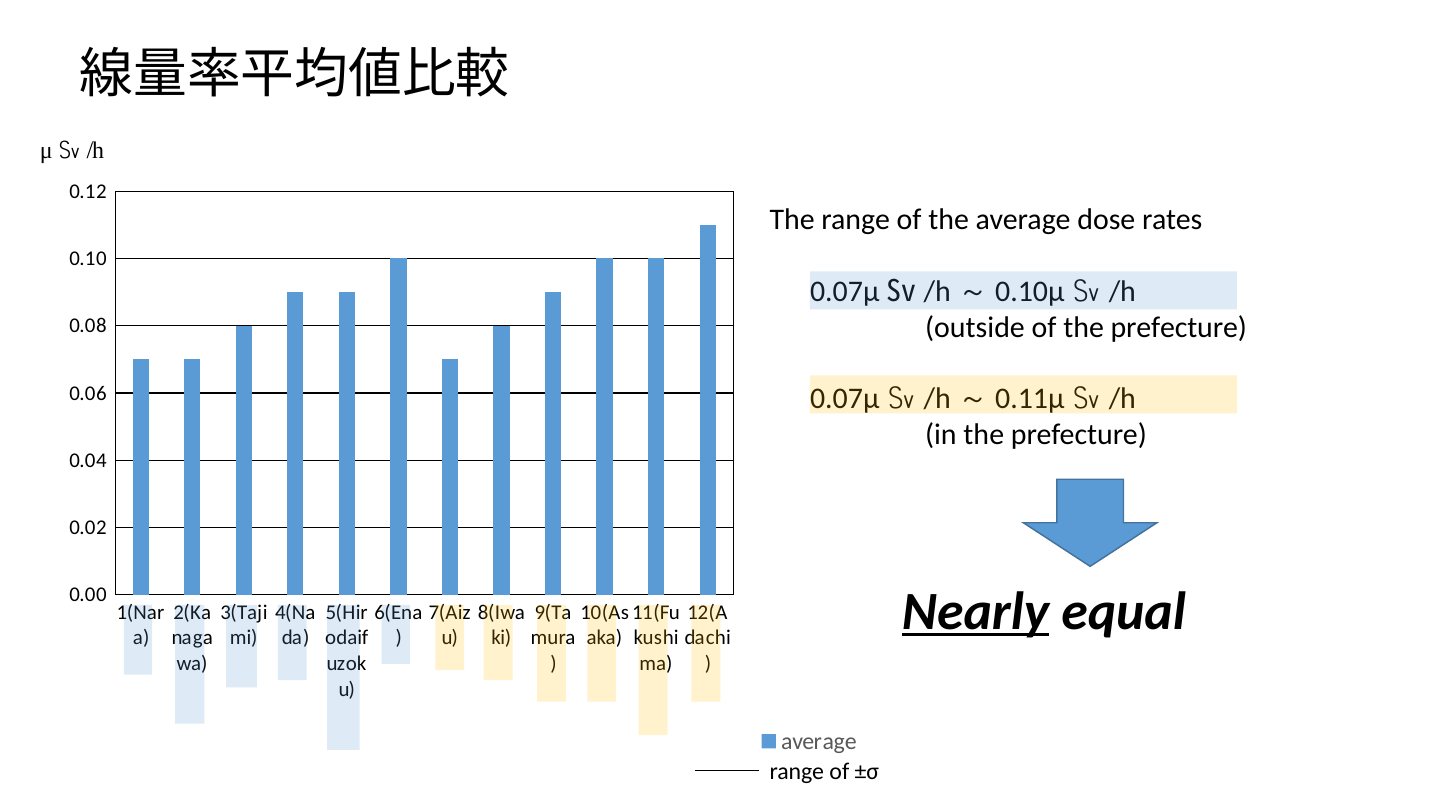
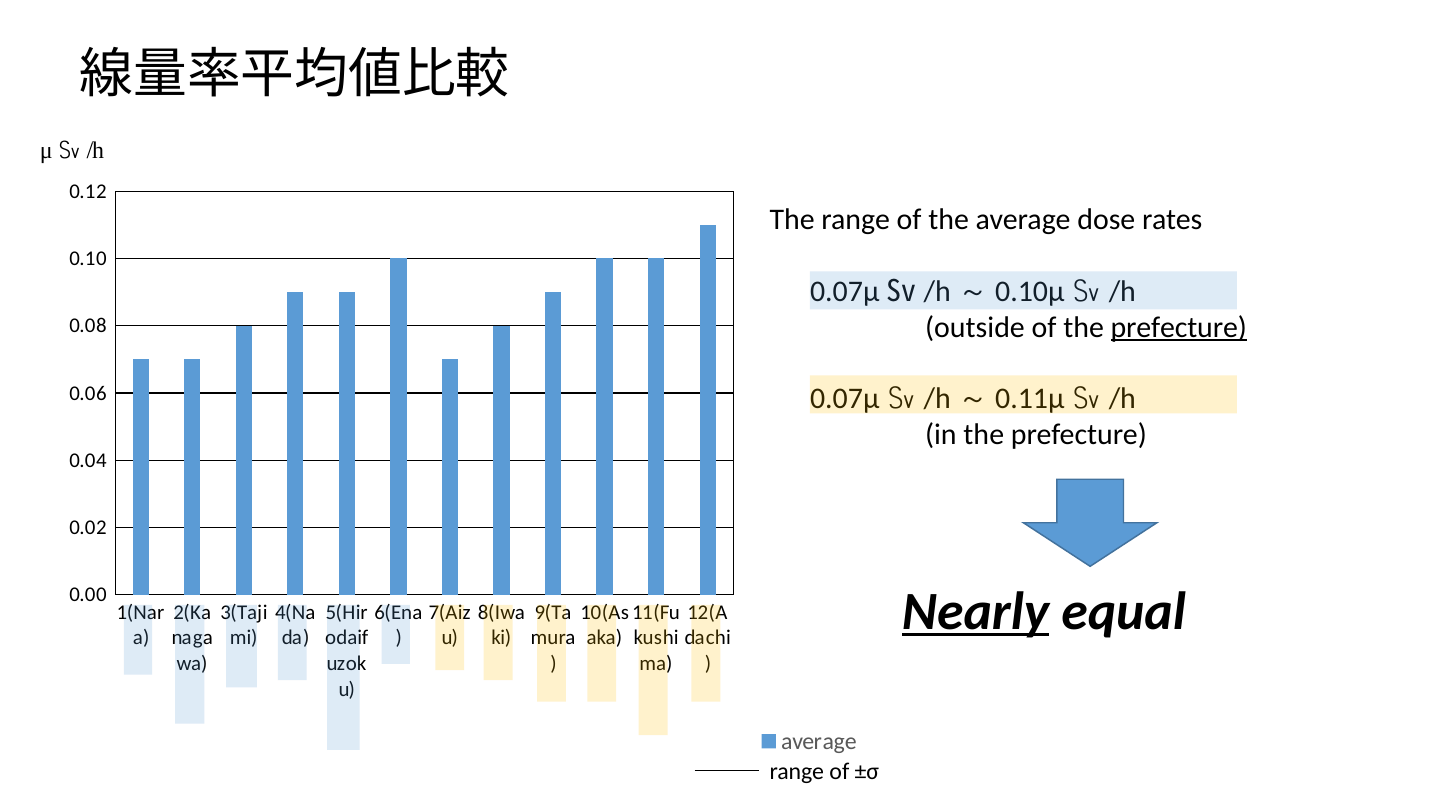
prefecture at (1179, 327) underline: none -> present
